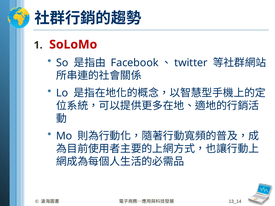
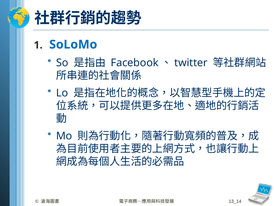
SoLoMo colour: red -> blue
